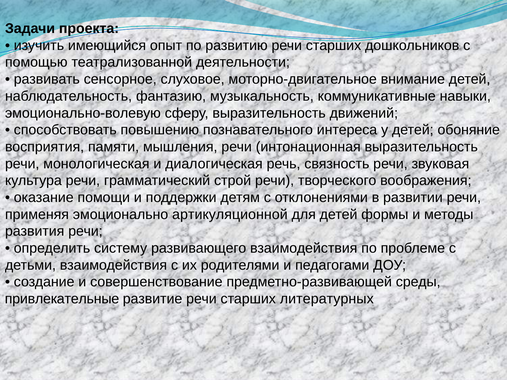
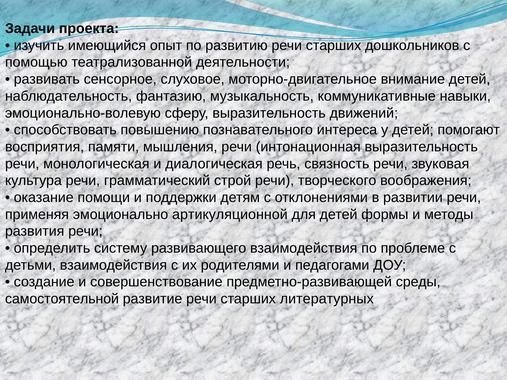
обоняние: обоняние -> помогают
привлекательные: привлекательные -> самостоятельной
